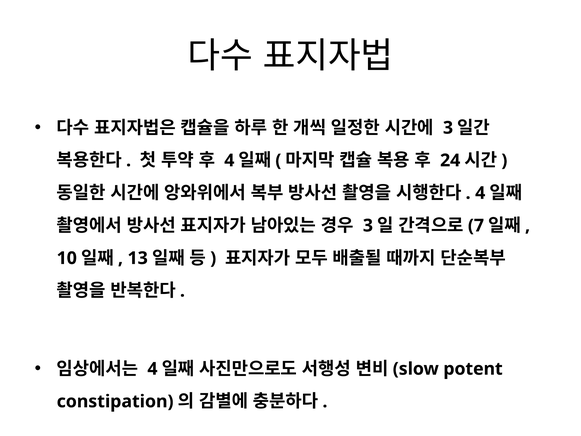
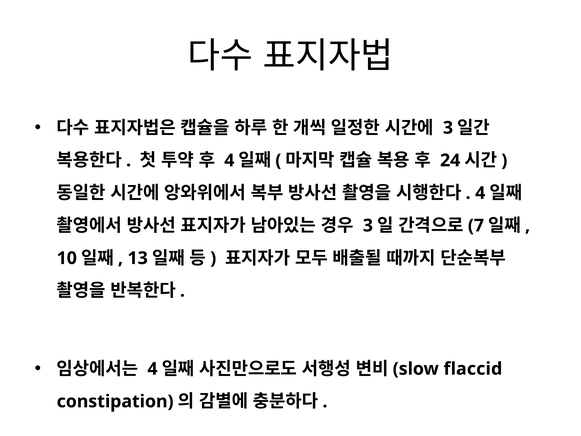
potent: potent -> flaccid
